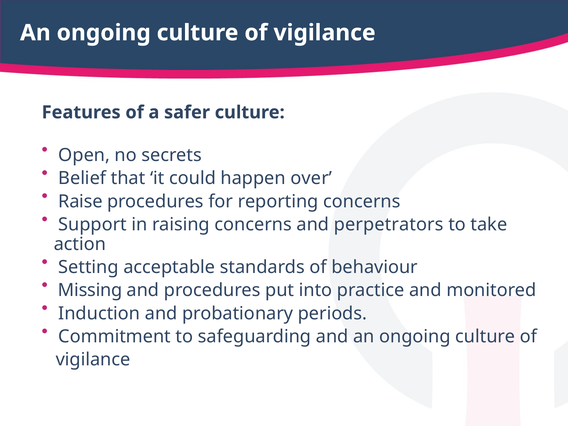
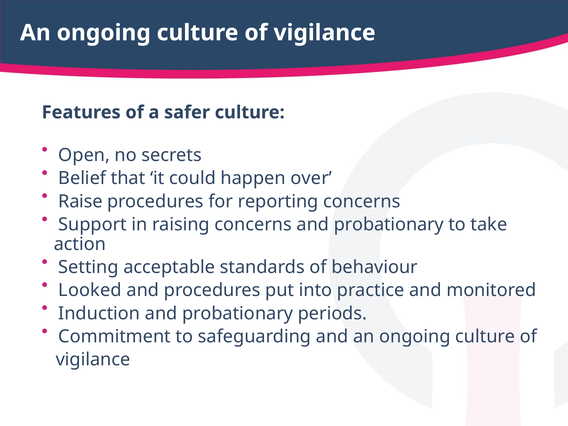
concerns and perpetrators: perpetrators -> probationary
Missing: Missing -> Looked
